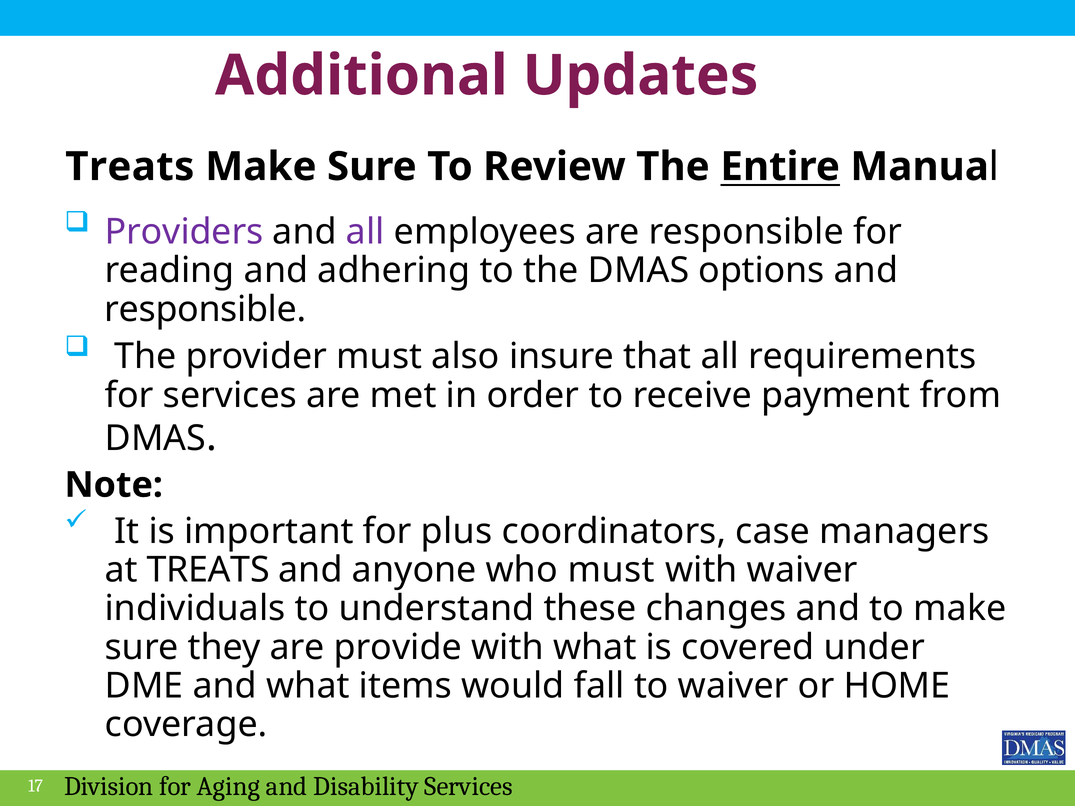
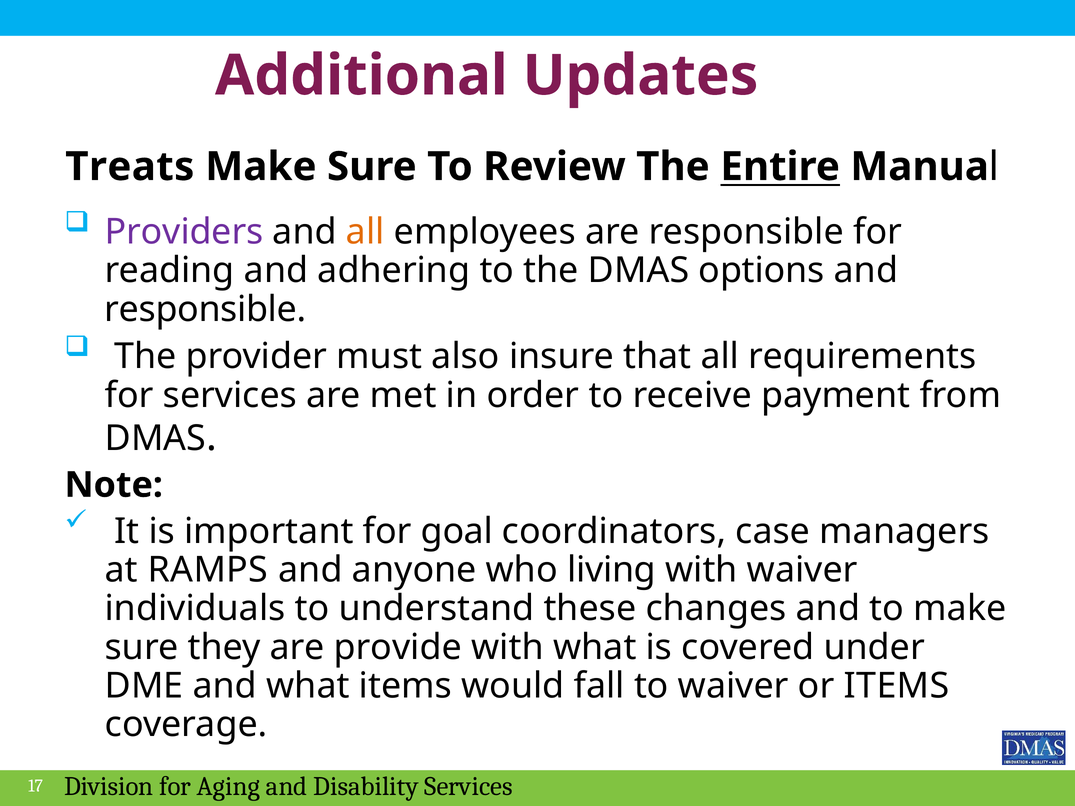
all at (365, 232) colour: purple -> orange
plus: plus -> goal
at TREATS: TREATS -> RAMPS
who must: must -> living
or HOME: HOME -> ITEMS
